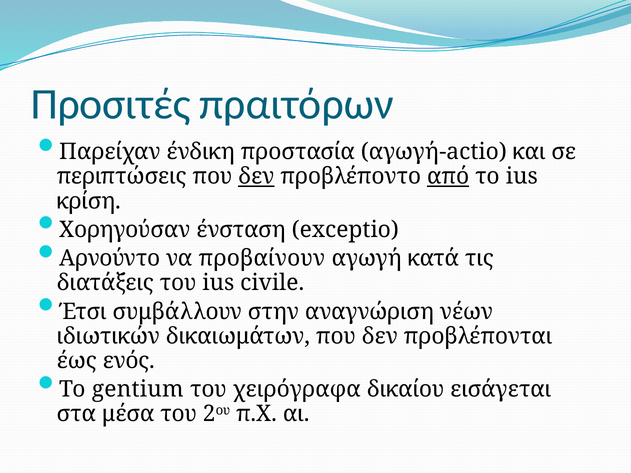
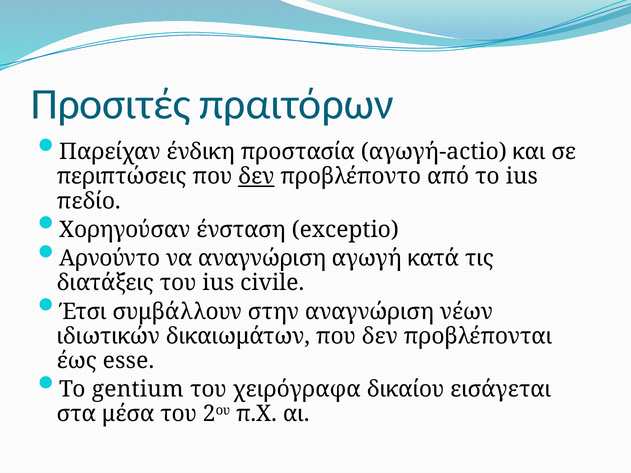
από underline: present -> none
κρίση: κρίση -> πεδίο
να προβαίνουν: προβαίνουν -> αναγνώριση
ενός: ενός -> esse
